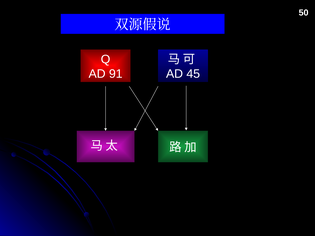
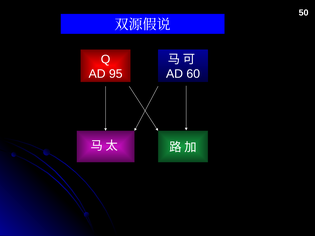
91: 91 -> 95
45: 45 -> 60
